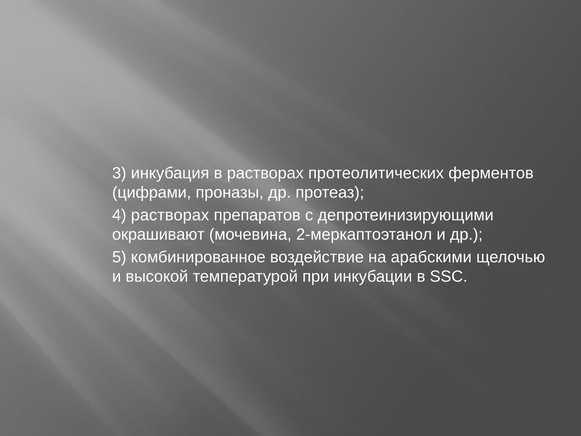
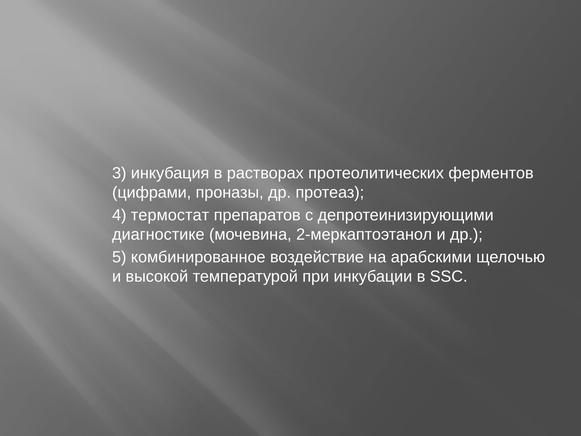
4 растворах: растворах -> термостат
окрашивают: окрашивают -> диагностике
